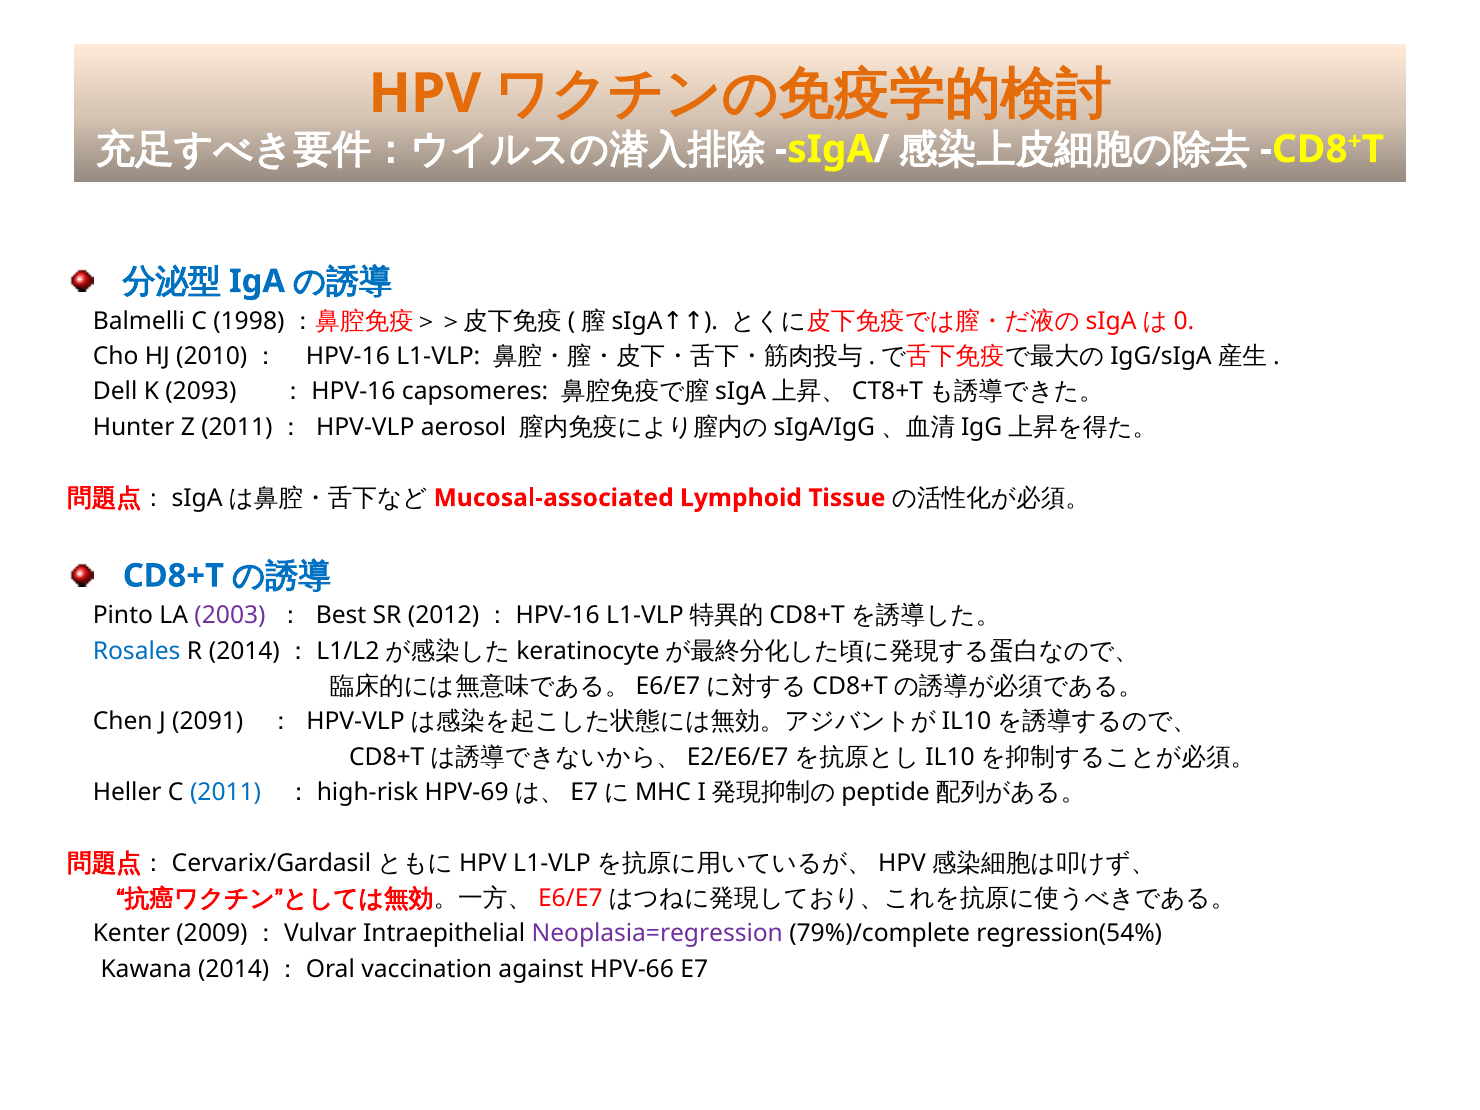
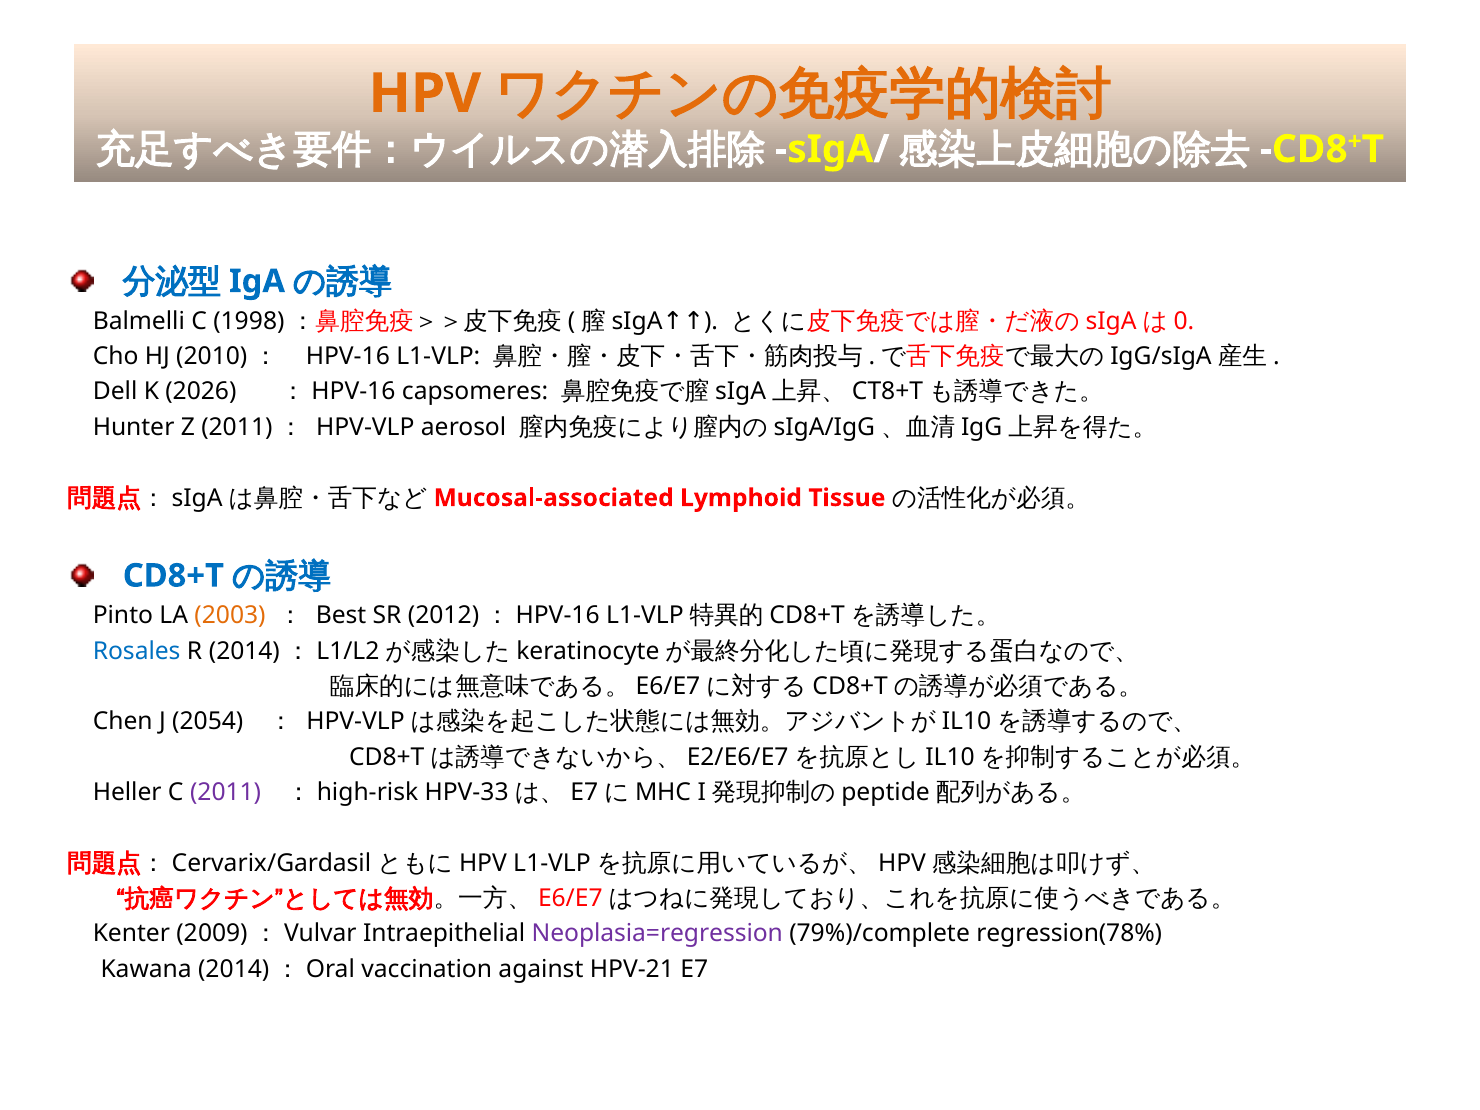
2093: 2093 -> 2026
2003 colour: purple -> orange
2091: 2091 -> 2054
2011 colour: blue -> purple
HPV-69: HPV-69 -> HPV-33
regression(54%: regression(54% -> regression(78%
HPV-66: HPV-66 -> HPV-21
